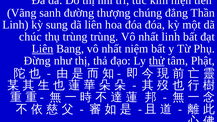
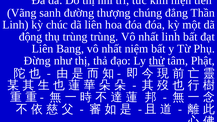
sung: sung -> chúc
chúc: chúc -> động
Liên at (43, 49) underline: present -> none
